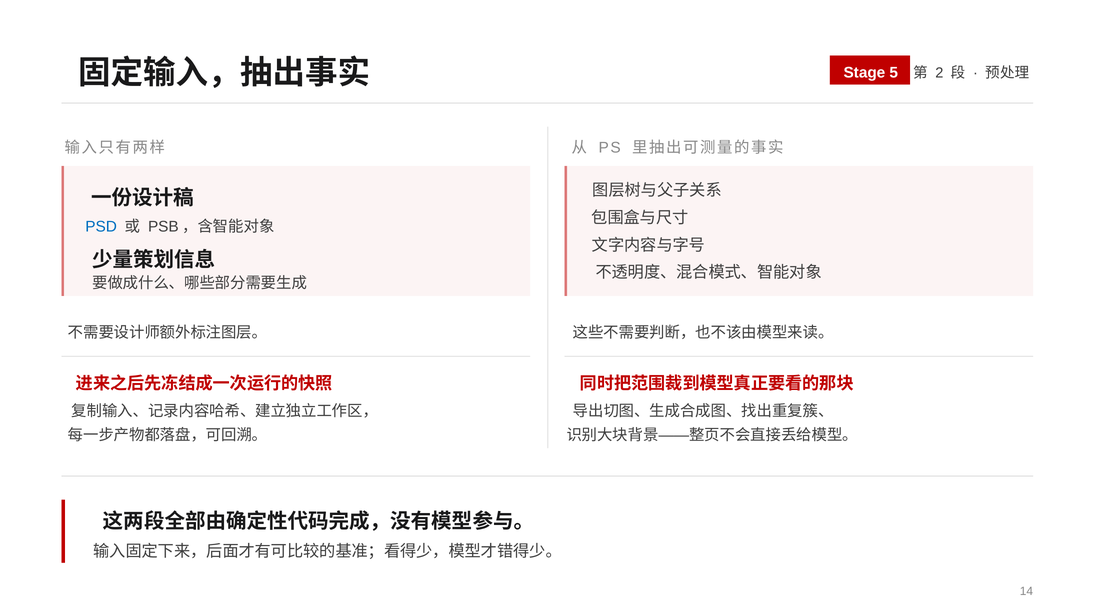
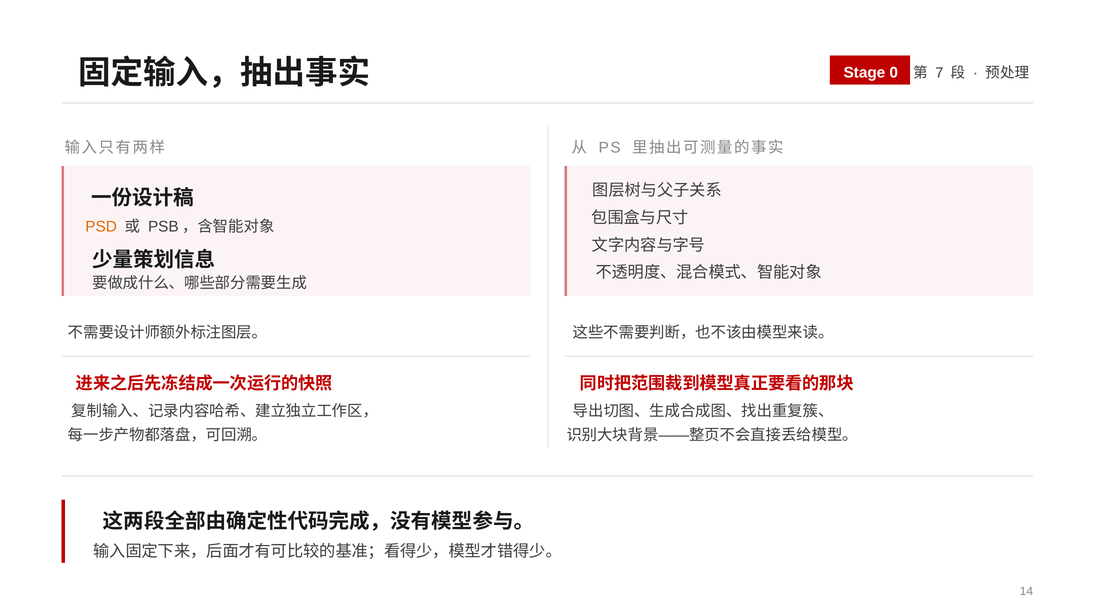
5: 5 -> 0
2: 2 -> 7
PSD colour: blue -> orange
